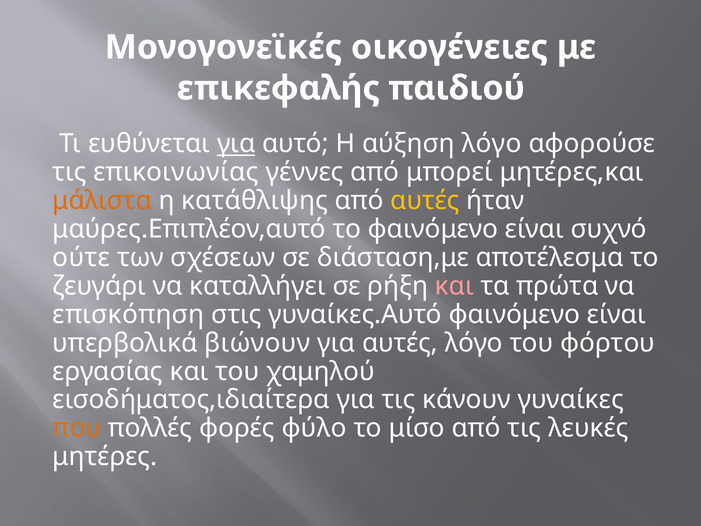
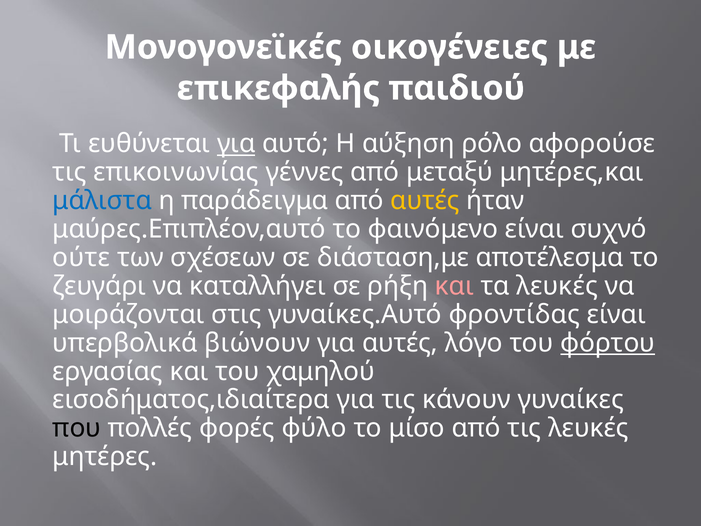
αύξηση λόγο: λόγο -> ρόλο
μπορεί: μπορεί -> μεταξύ
μάλιστα colour: orange -> blue
κατάθλιψης: κατάθλιψης -> παράδειγμα
τα πρώτα: πρώτα -> λευκές
επισκόπηση: επισκόπηση -> μοιράζονται
γυναίκες.Αυτό φαινόμενο: φαινόμενο -> φροντίδας
φόρτου underline: none -> present
που colour: orange -> black
